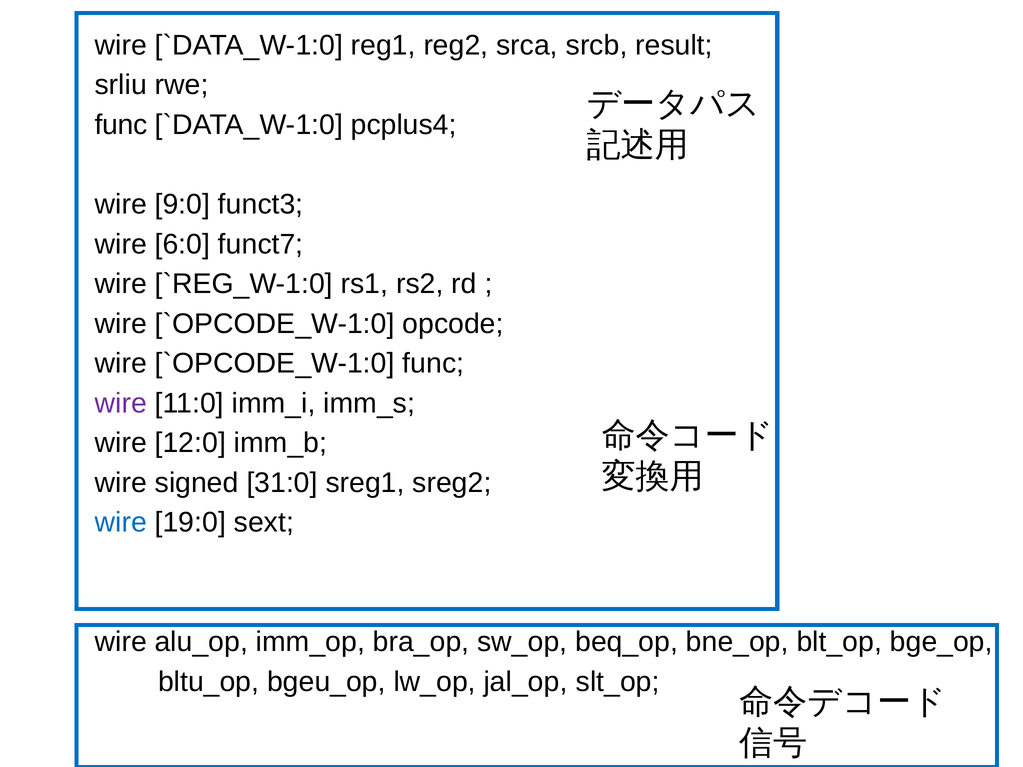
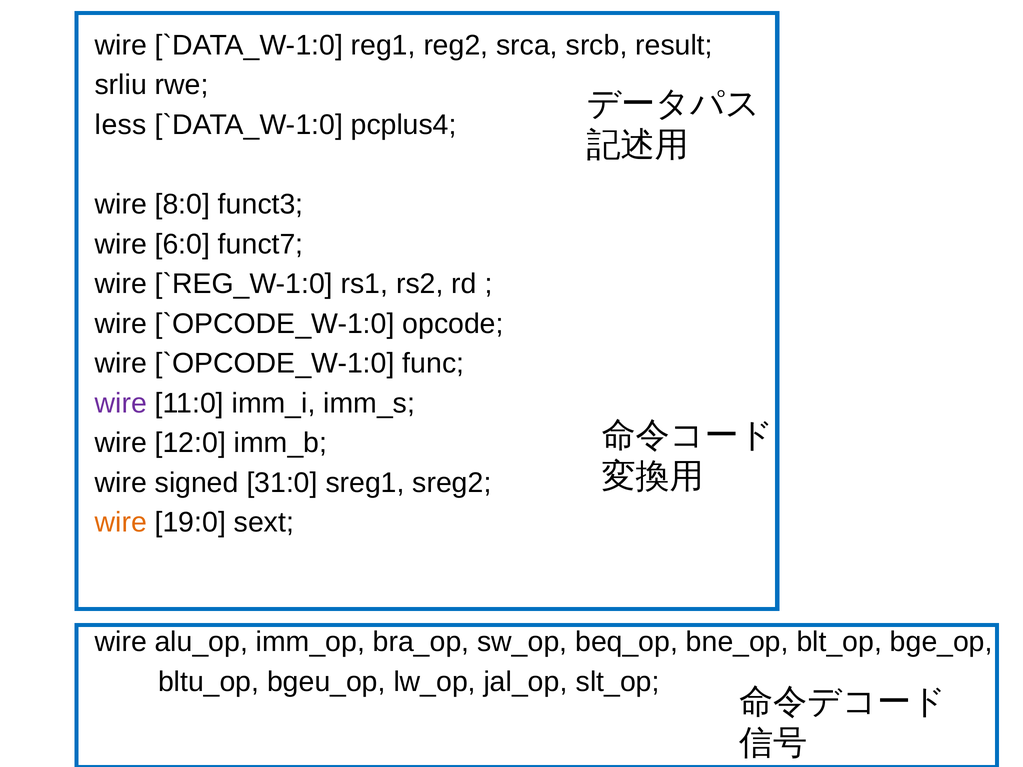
func at (121, 125): func -> less
9:0: 9:0 -> 8:0
wire at (121, 523) colour: blue -> orange
